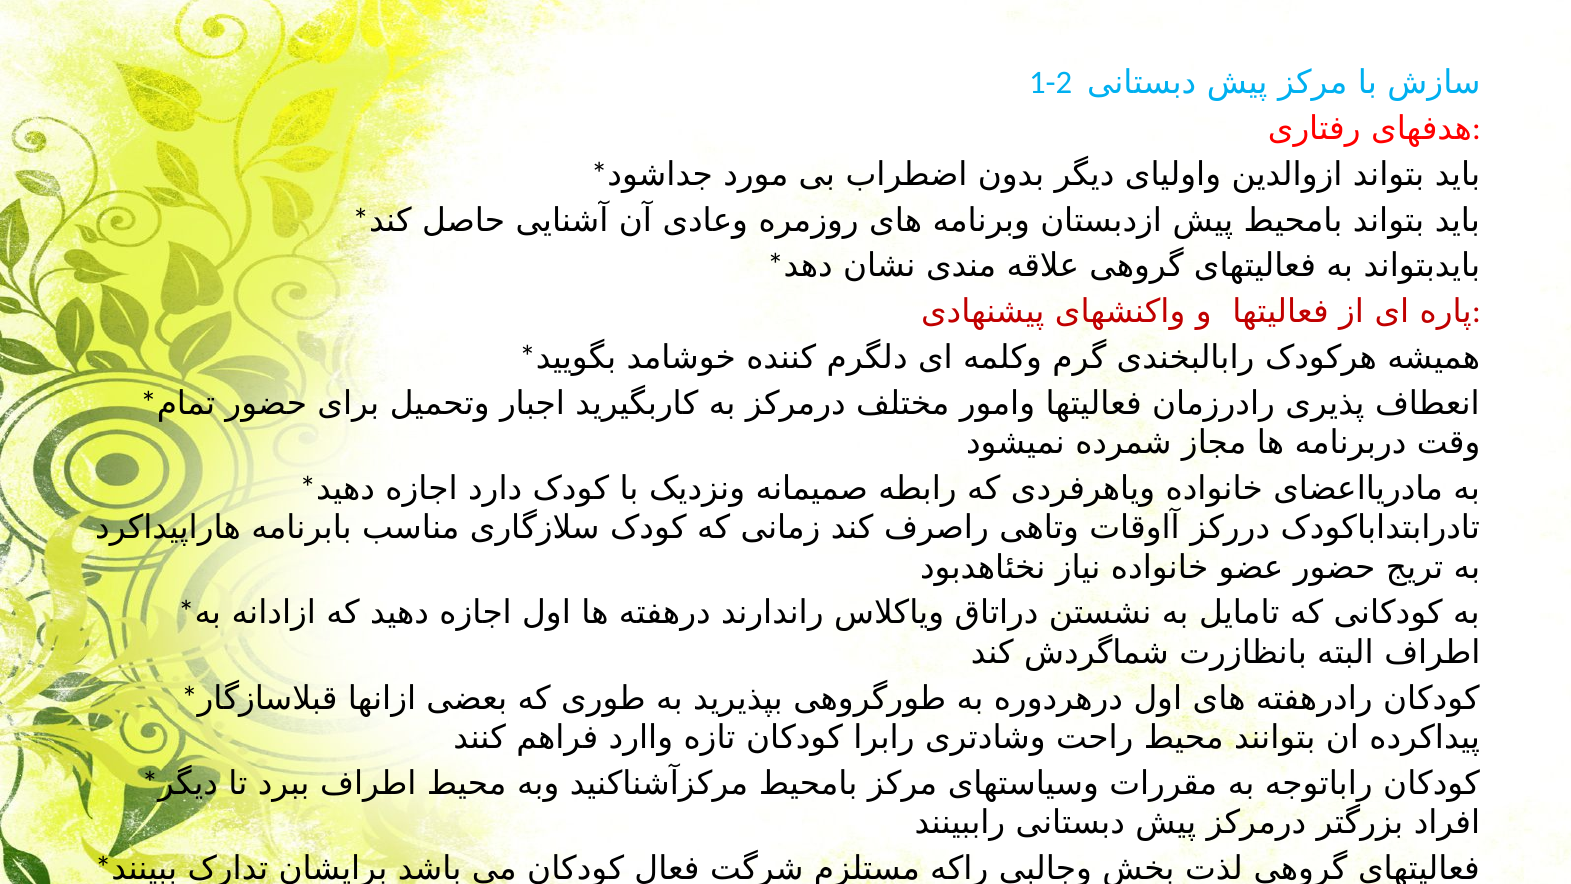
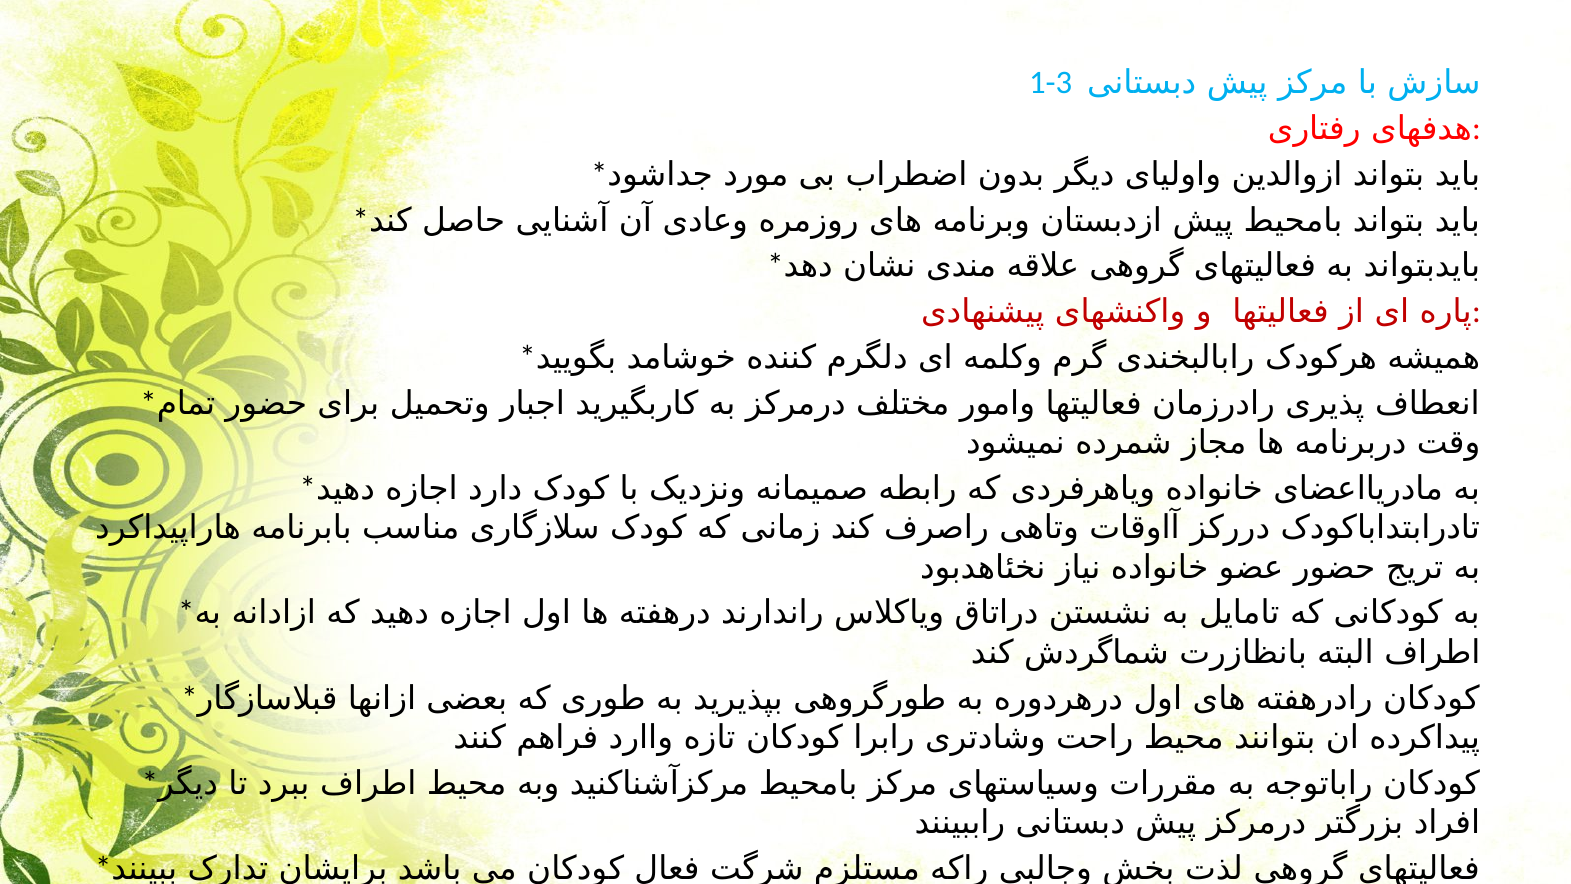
1-2: 1-2 -> 1-3
